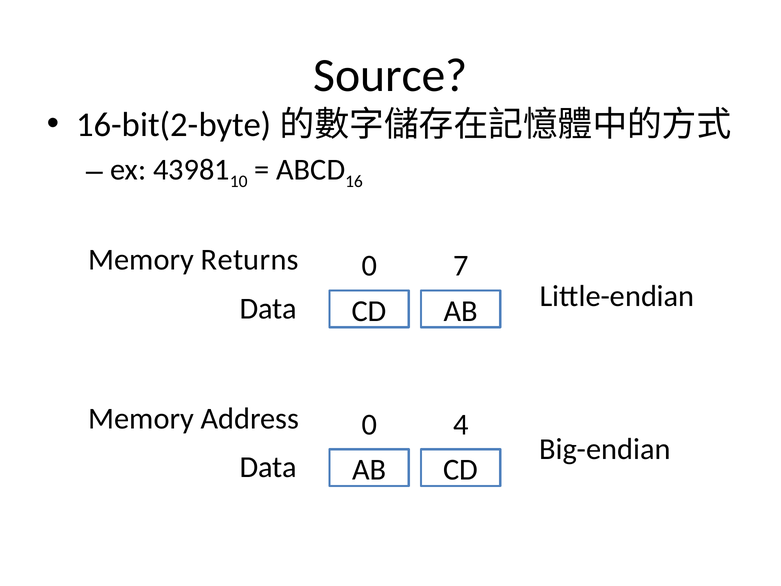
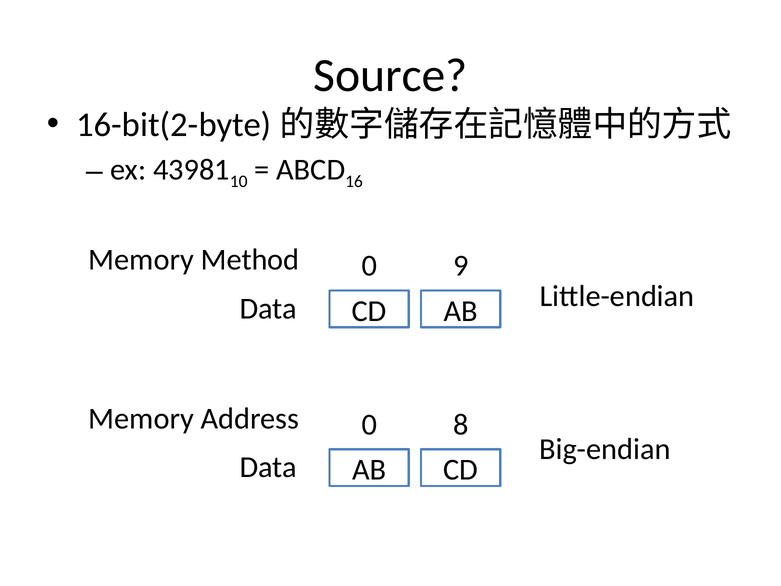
Returns: Returns -> Method
7: 7 -> 9
4: 4 -> 8
